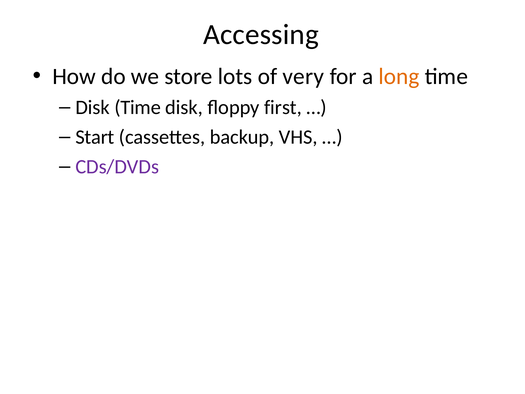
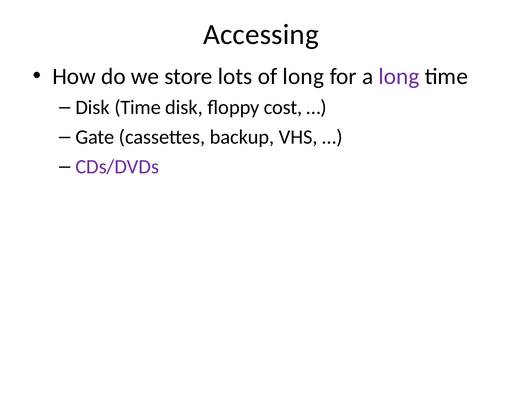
of very: very -> long
long at (399, 76) colour: orange -> purple
first: first -> cost
Start: Start -> Gate
